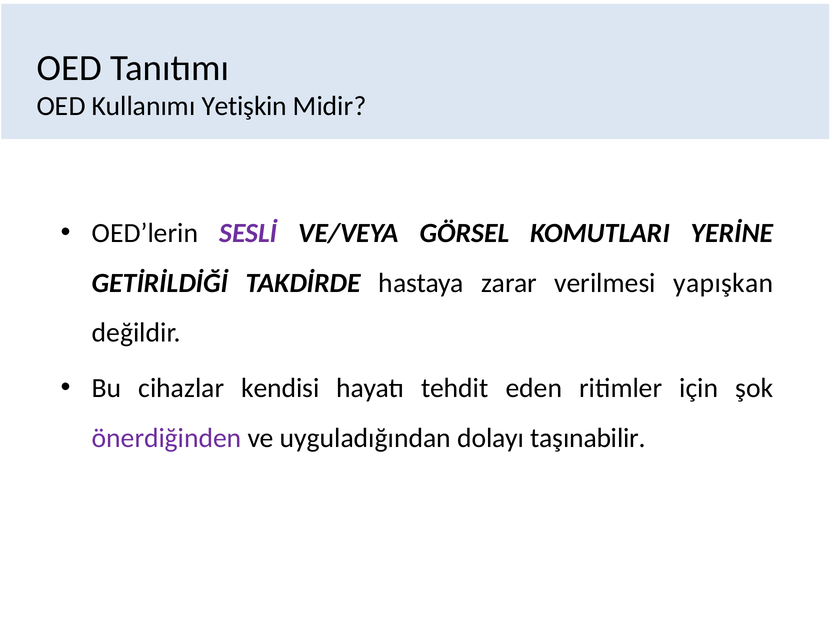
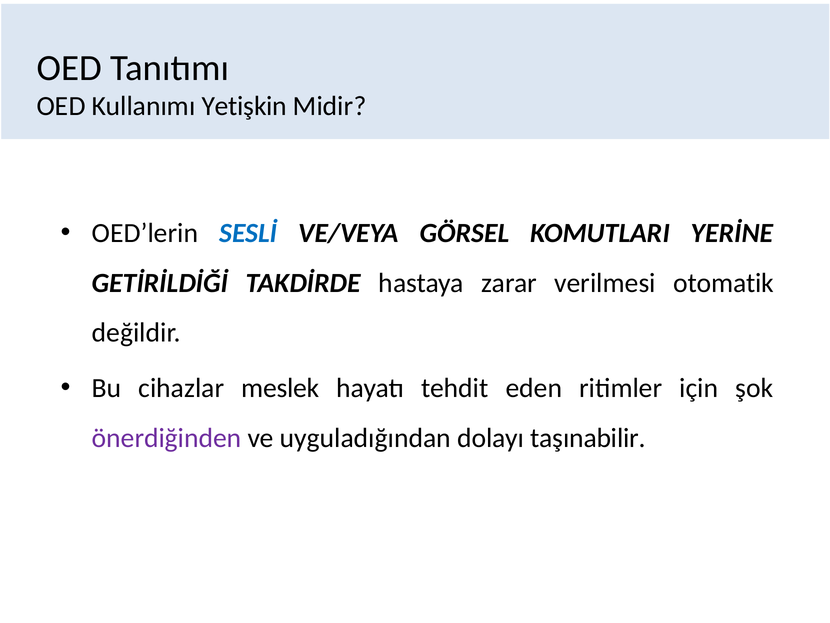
SESLİ colour: purple -> blue
yapışkan: yapışkan -> otomatik
kendisi: kendisi -> meslek
